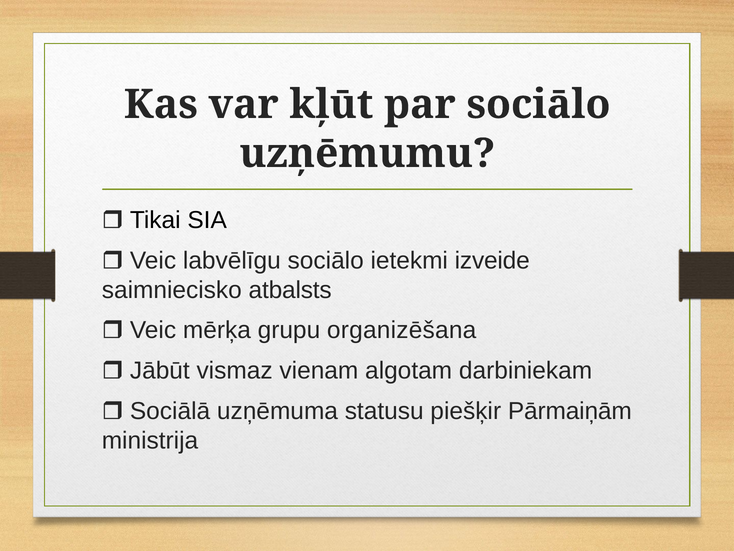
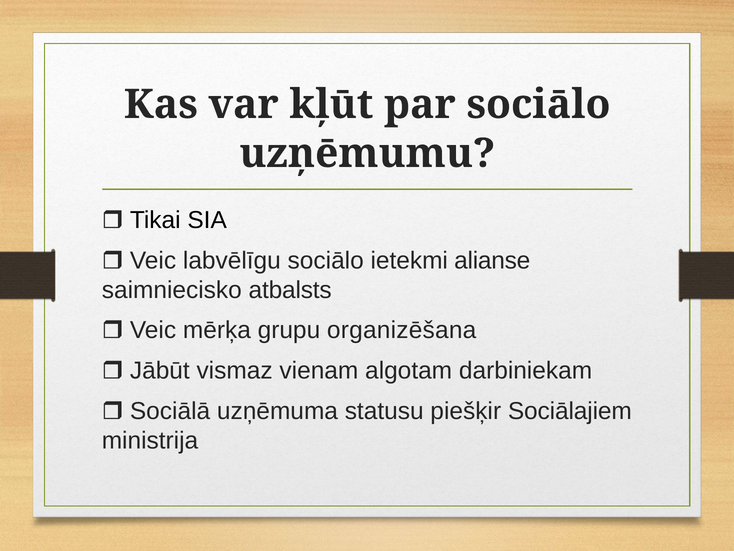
izveide: izveide -> alianse
Pārmaiņām: Pārmaiņām -> Sociālajiem
